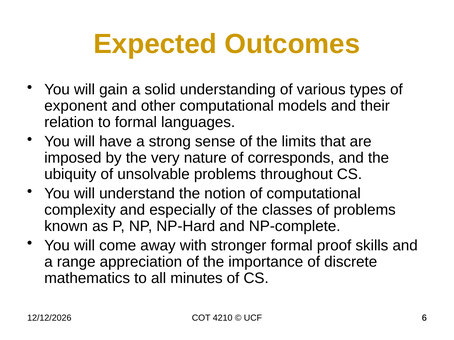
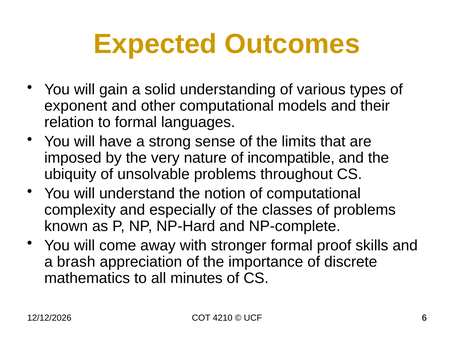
corresponds: corresponds -> incompatible
range: range -> brash
